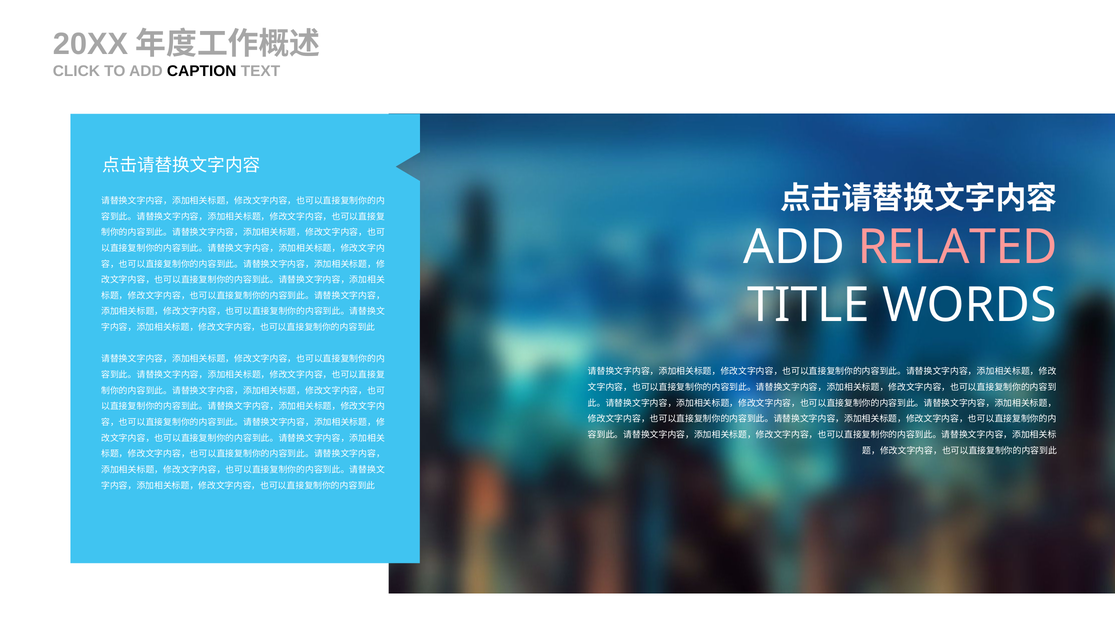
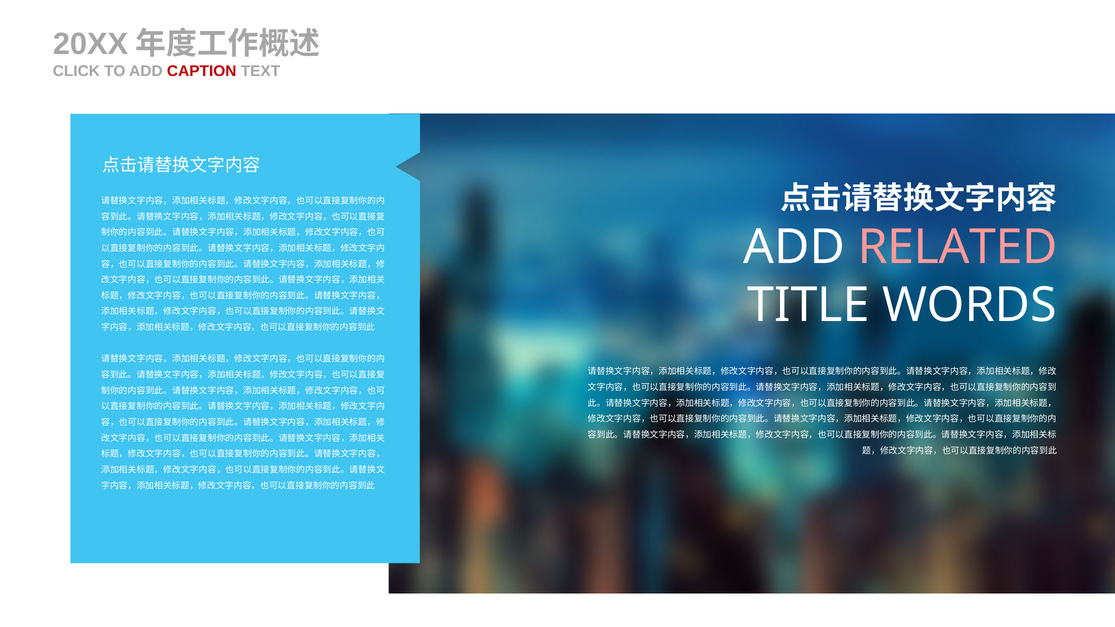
CAPTION colour: black -> red
